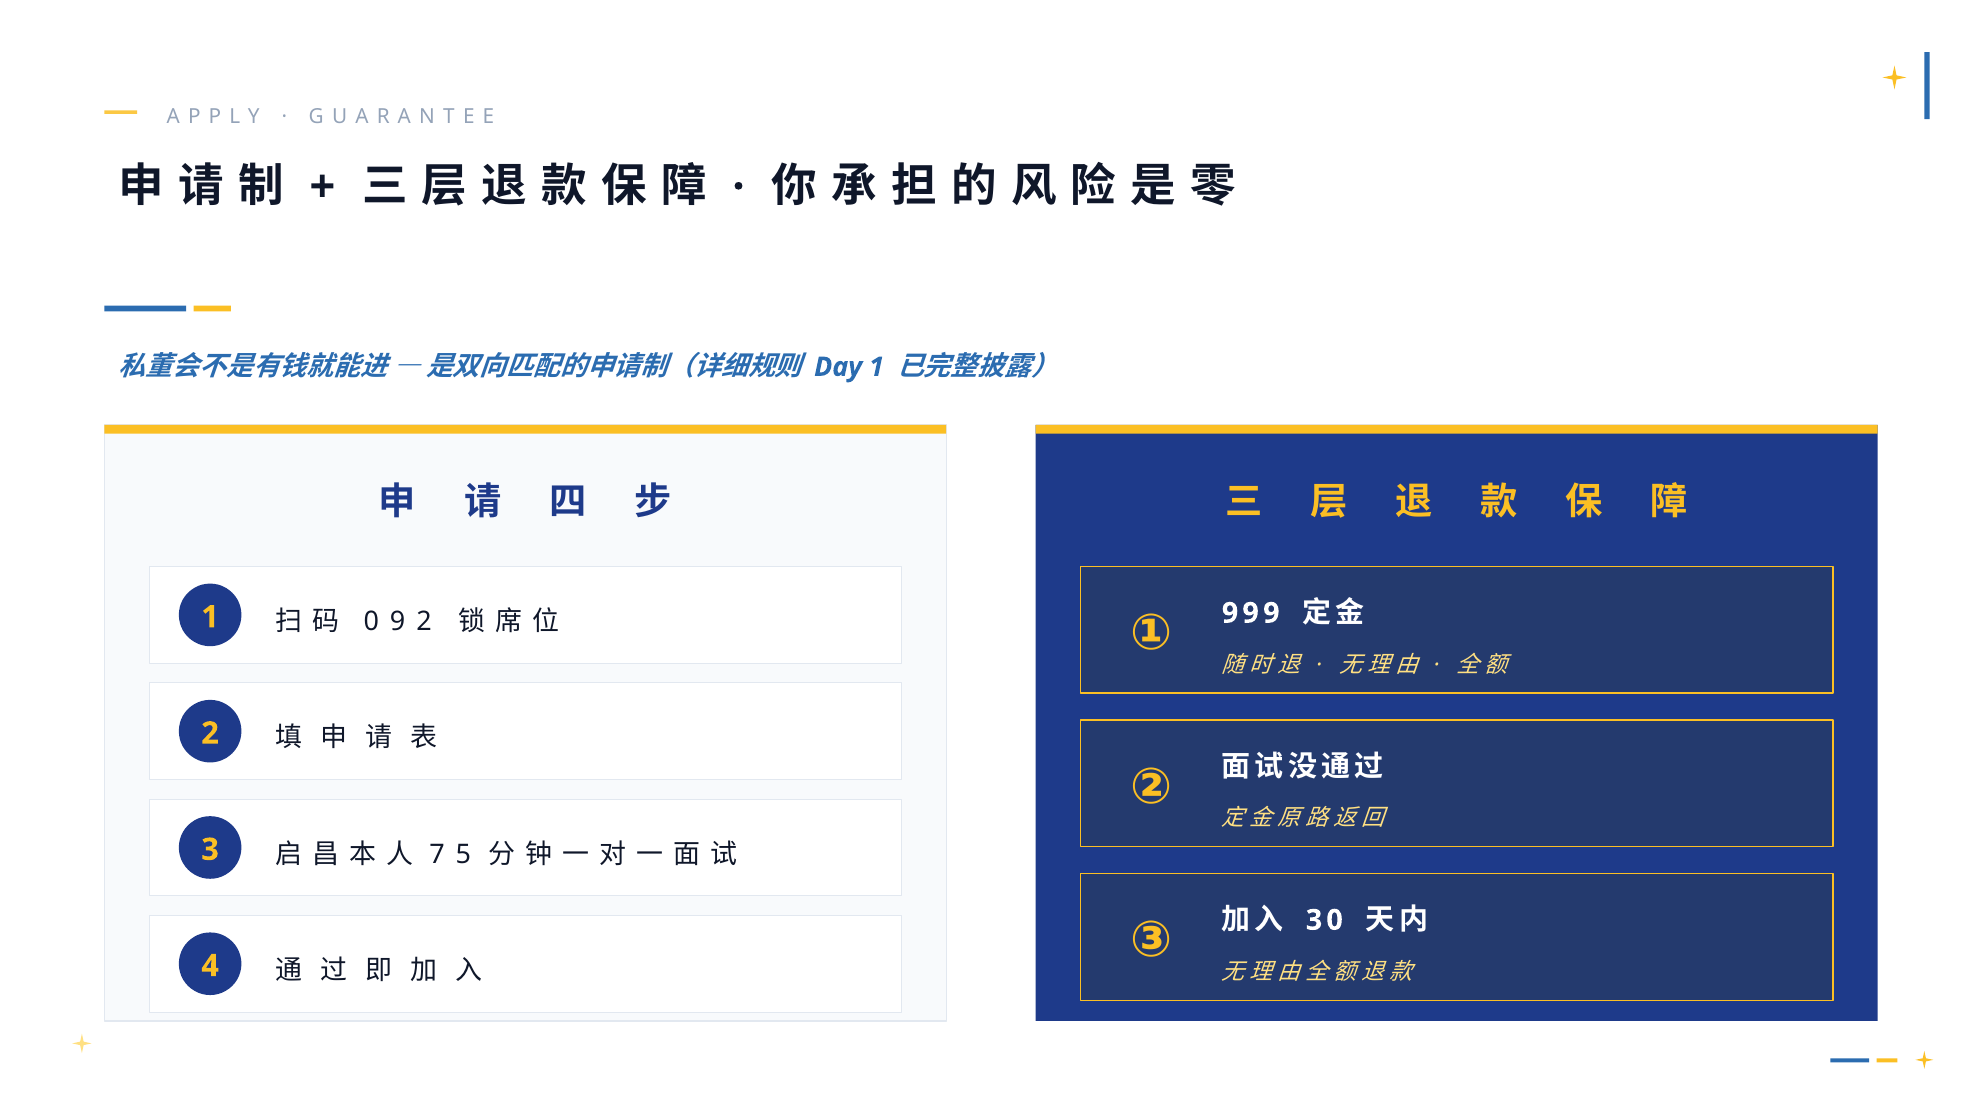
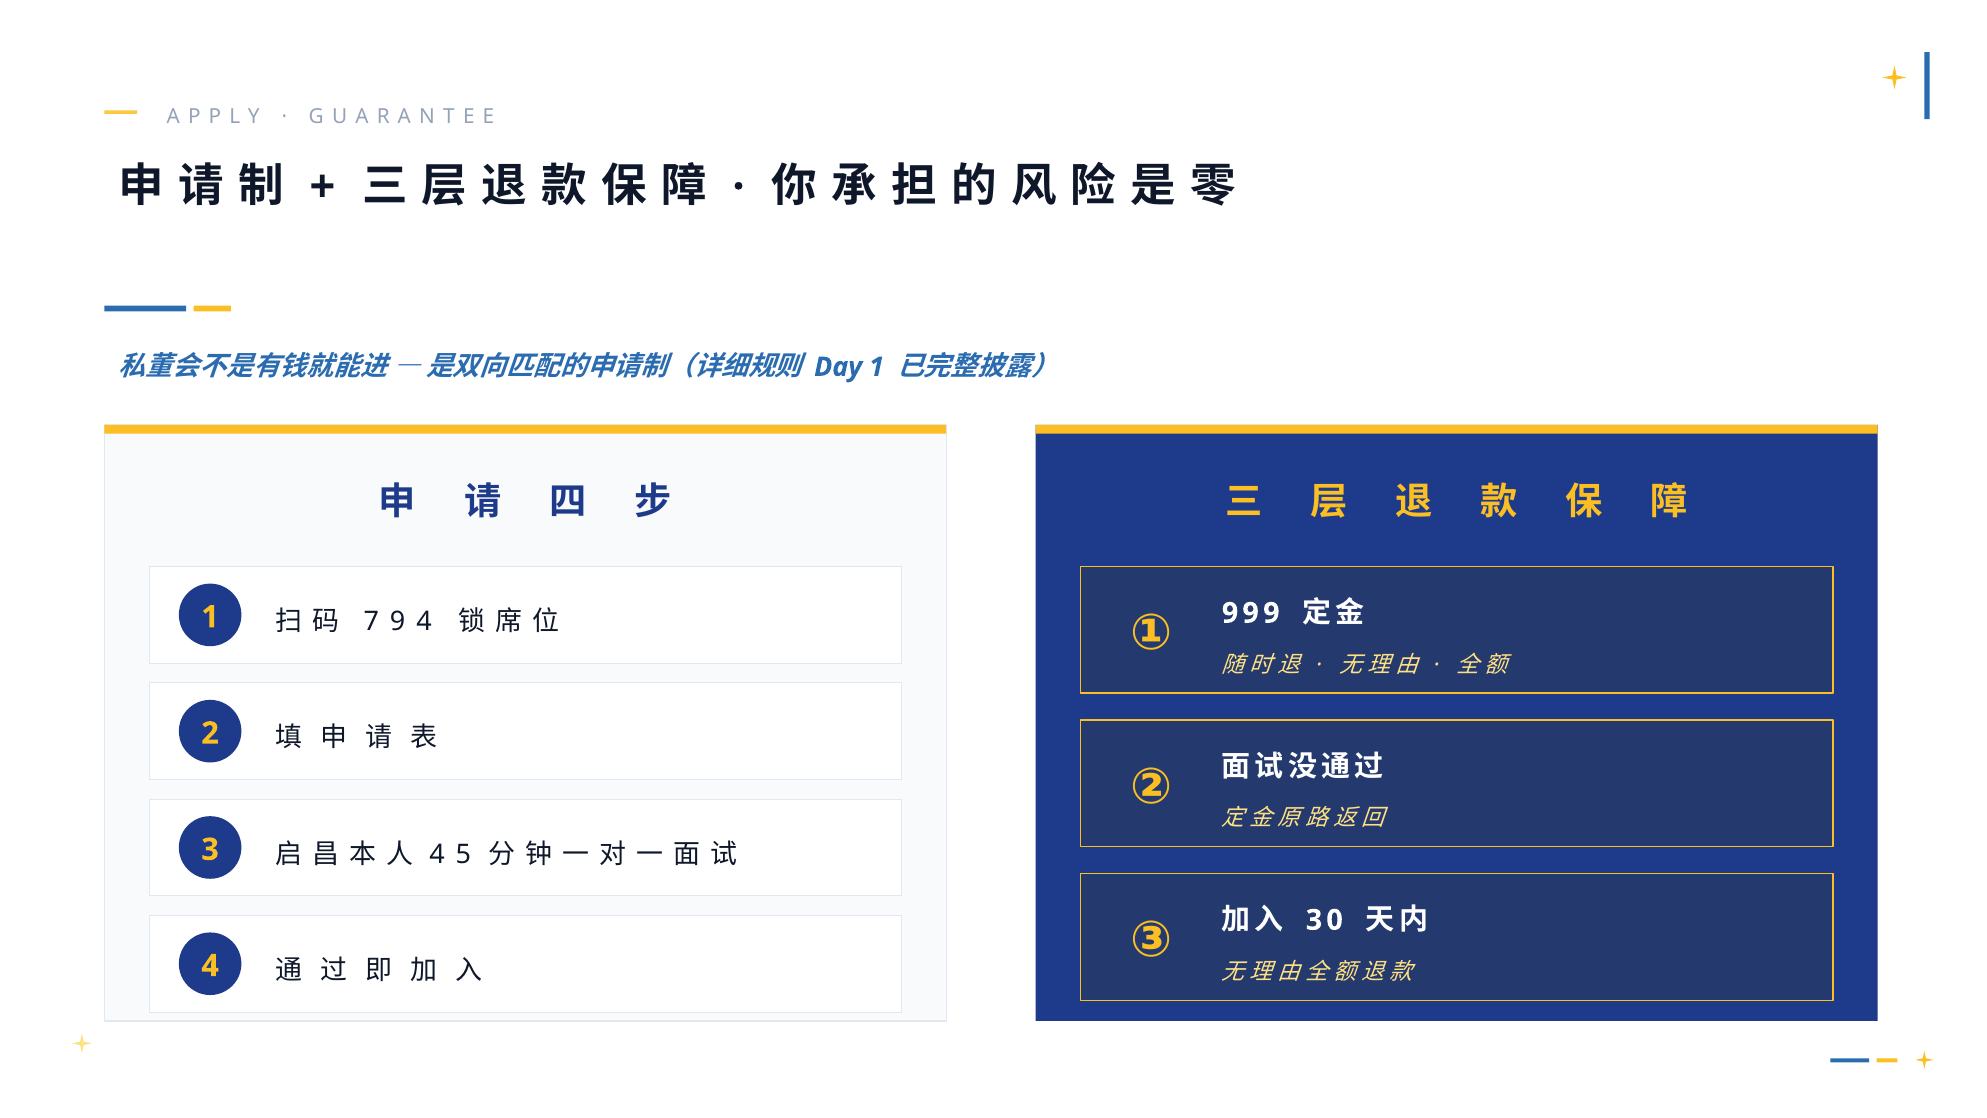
0: 0 -> 7
9 2: 2 -> 4
7 at (437, 854): 7 -> 4
